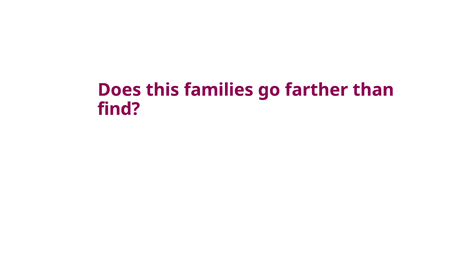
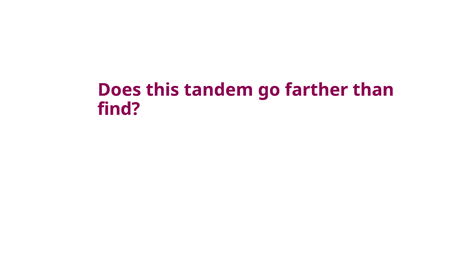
families: families -> tandem
